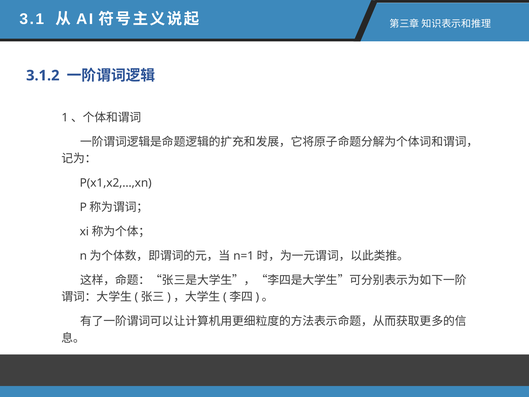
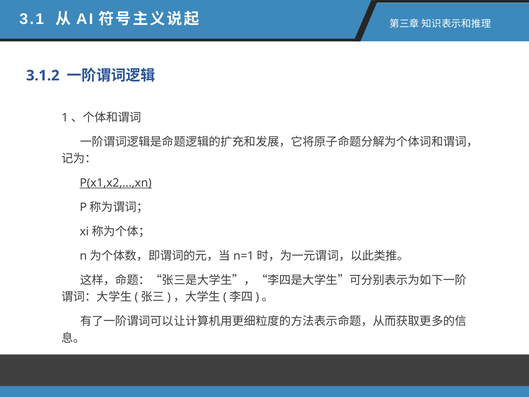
P(x1,x2,…,xn underline: none -> present
